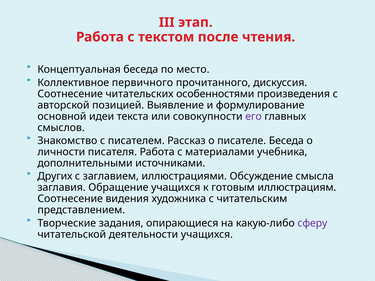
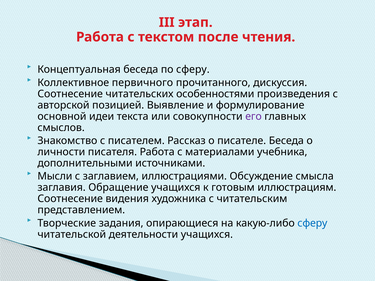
по место: место -> сферу
Других: Других -> Мысли
сферу at (312, 223) colour: purple -> blue
